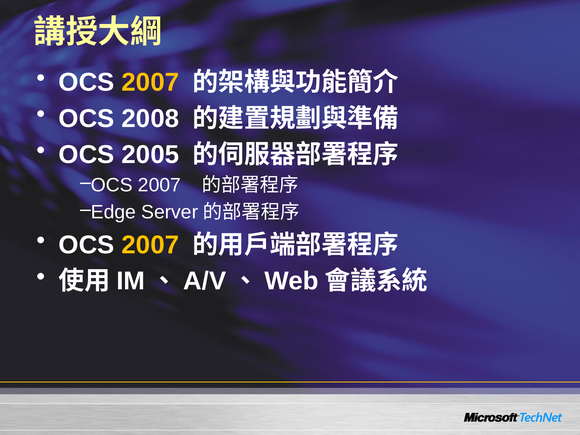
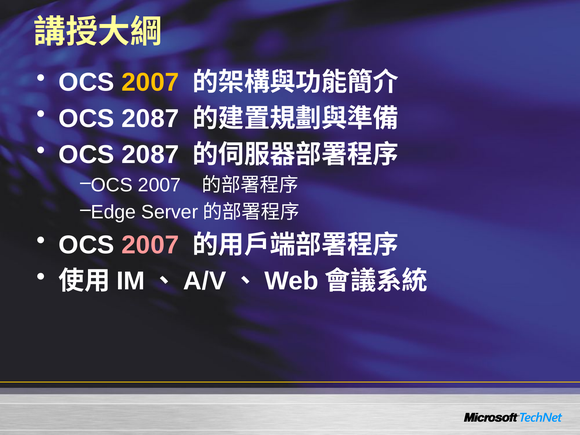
2008 at (150, 119): 2008 -> 2087
2005 at (150, 155): 2005 -> 2087
2007 at (150, 245) colour: yellow -> pink
